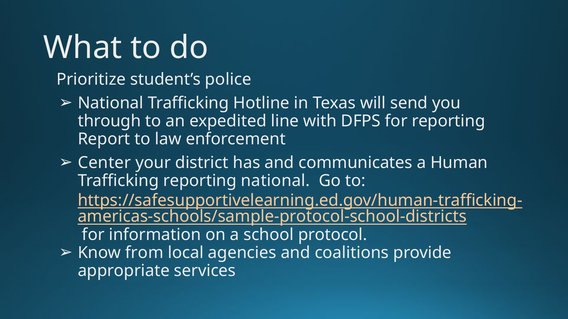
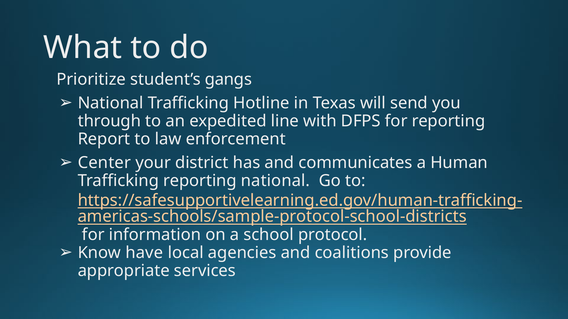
student’s police: police -> gangs
Know from: from -> have
